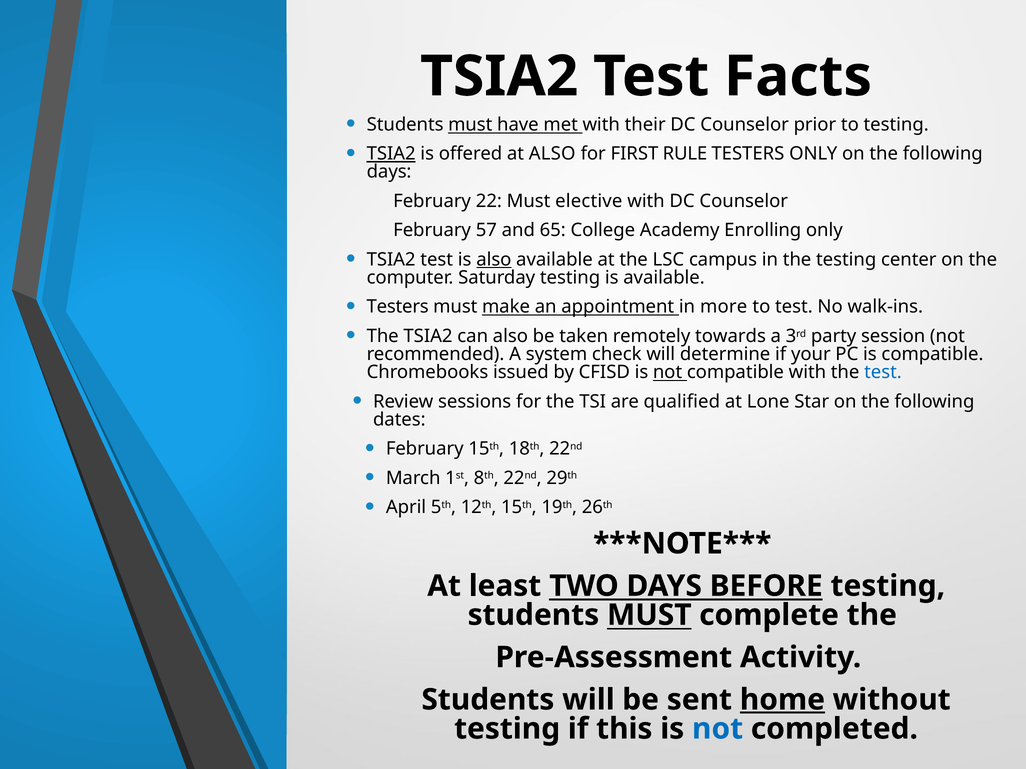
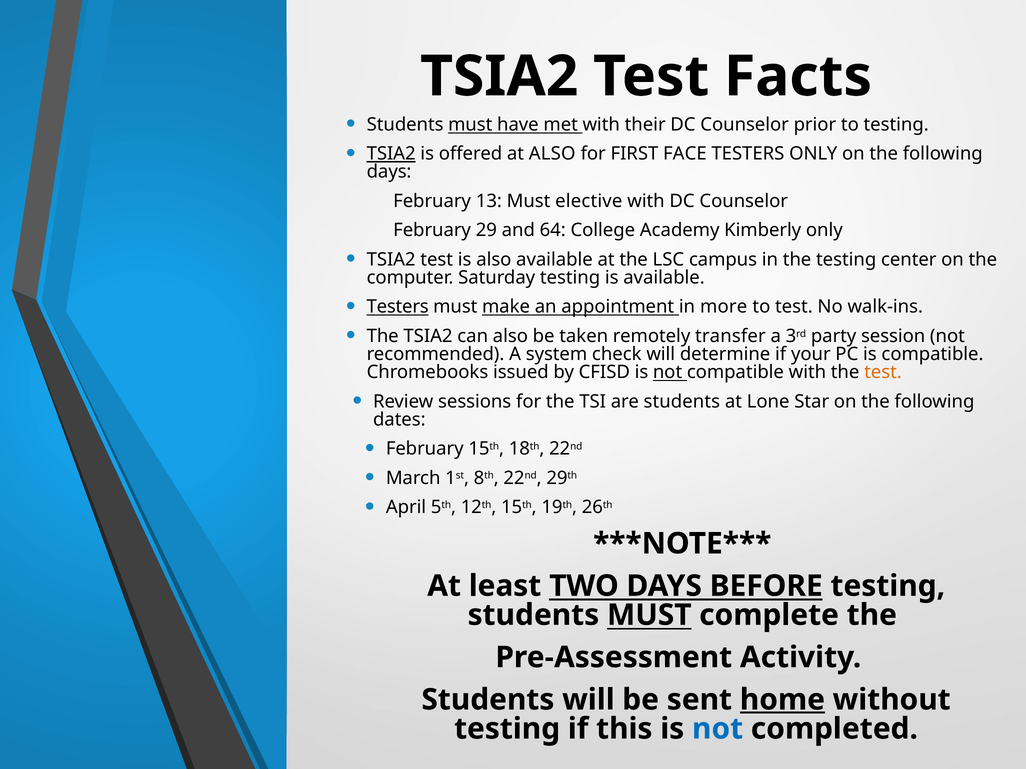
RULE: RULE -> FACE
22: 22 -> 13
57: 57 -> 29
65: 65 -> 64
Enrolling: Enrolling -> Kimberly
also at (494, 260) underline: present -> none
Testers at (398, 307) underline: none -> present
towards: towards -> transfer
test at (883, 372) colour: blue -> orange
are qualified: qualified -> students
